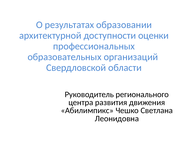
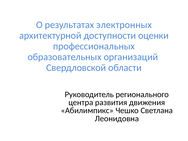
образовании: образовании -> электронных
